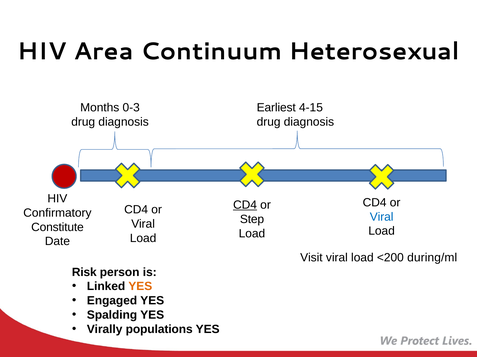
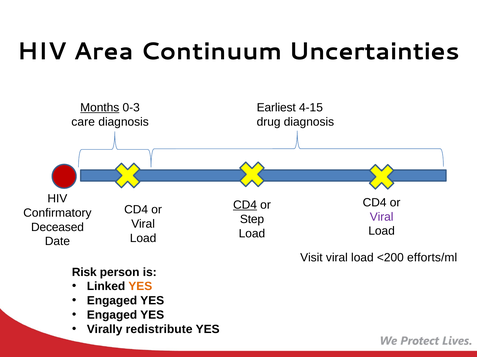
Heterosexual: Heterosexual -> Uncertainties
Months underline: none -> present
drug at (83, 122): drug -> care
Viral at (382, 217) colour: blue -> purple
Constitute: Constitute -> Deceased
during/ml: during/ml -> efforts/ml
Spalding at (112, 316): Spalding -> Engaged
populations: populations -> redistribute
